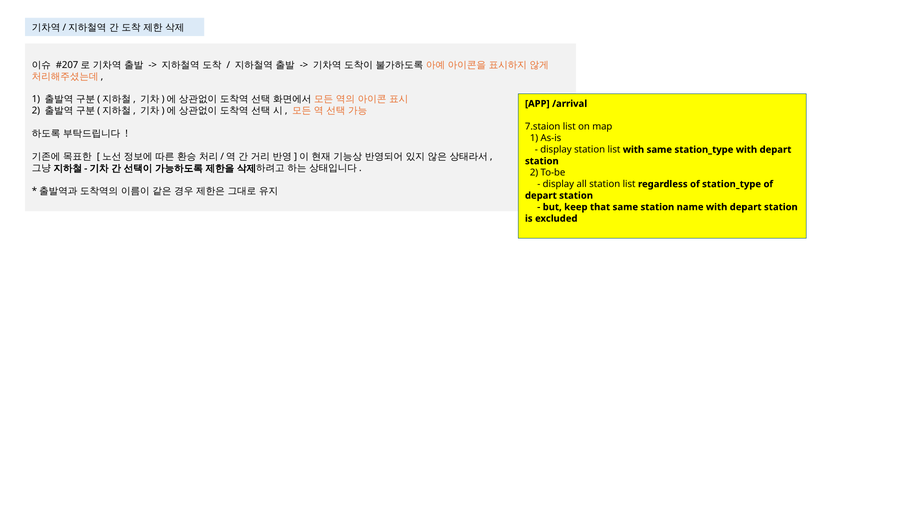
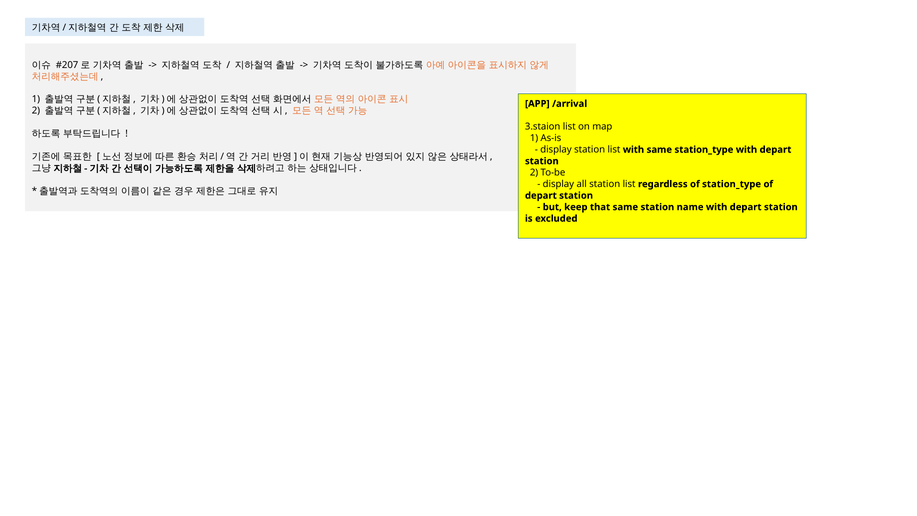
7.staion: 7.staion -> 3.staion
